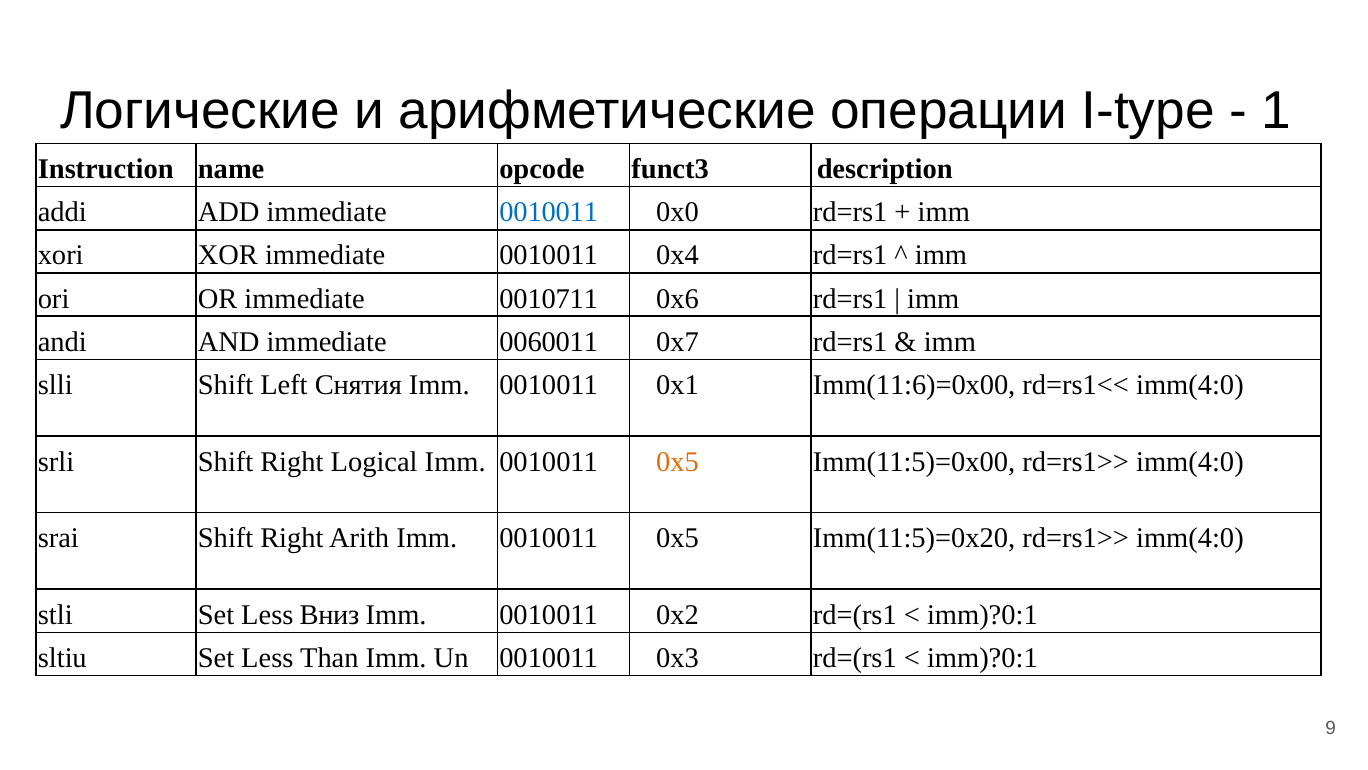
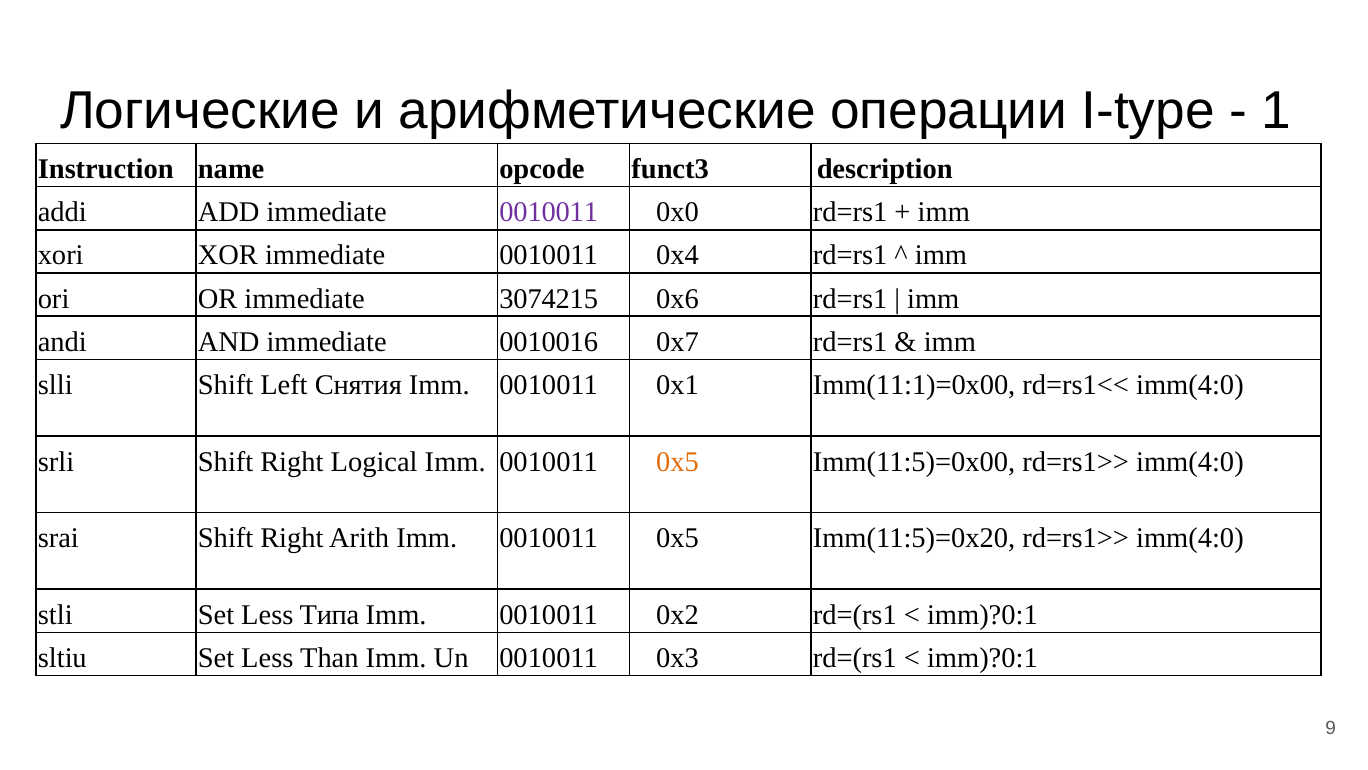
0010011 at (549, 212) colour: blue -> purple
0010711: 0010711 -> 3074215
0060011: 0060011 -> 0010016
Imm(11:6)=0x00: Imm(11:6)=0x00 -> Imm(11:1)=0x00
Вниз: Вниз -> Типа
